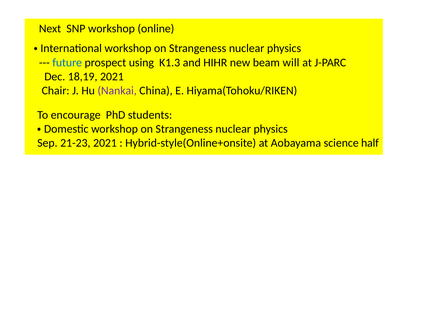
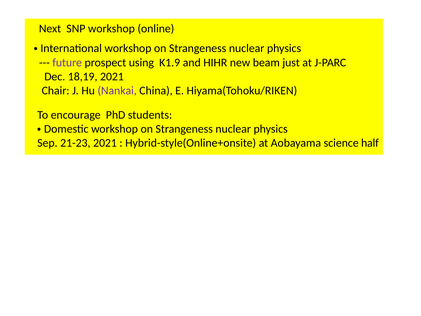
future colour: blue -> purple
K1.3: K1.3 -> K1.9
will: will -> just
